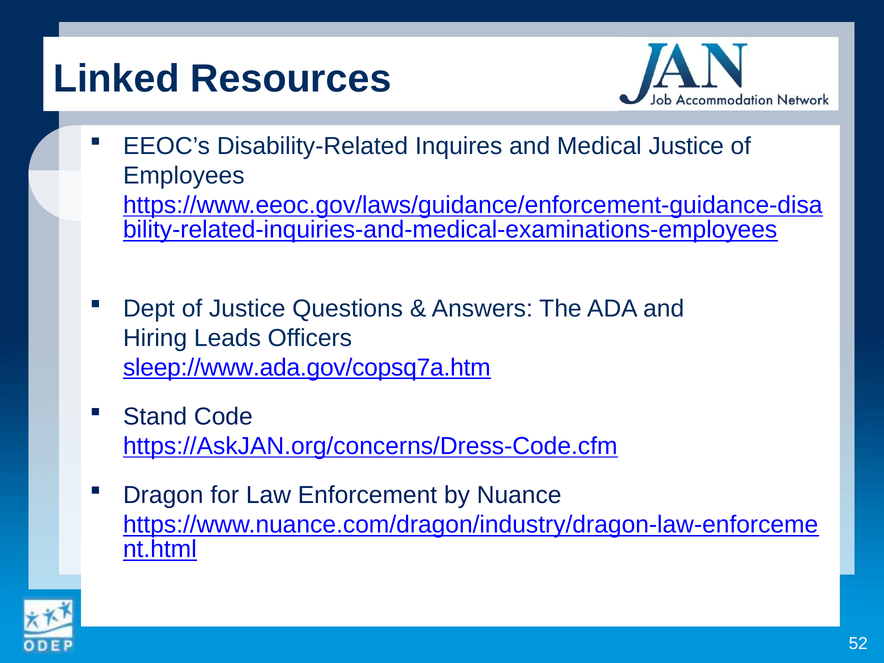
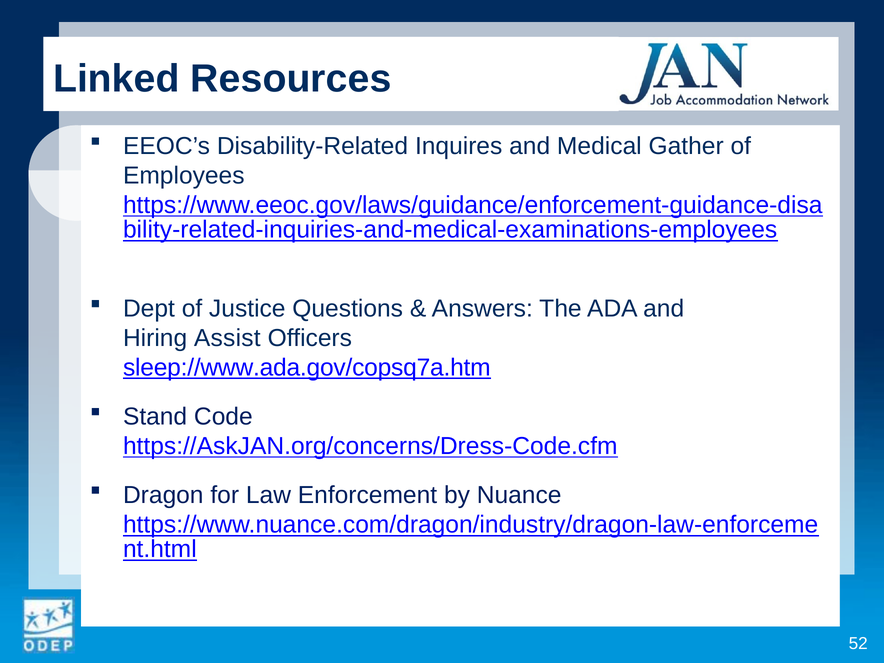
Medical Justice: Justice -> Gather
Leads: Leads -> Assist
